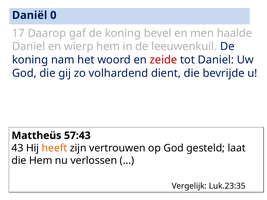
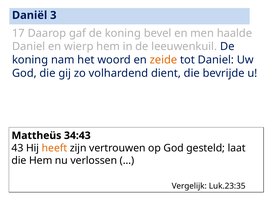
0: 0 -> 3
zeide colour: red -> orange
57:43: 57:43 -> 34:43
